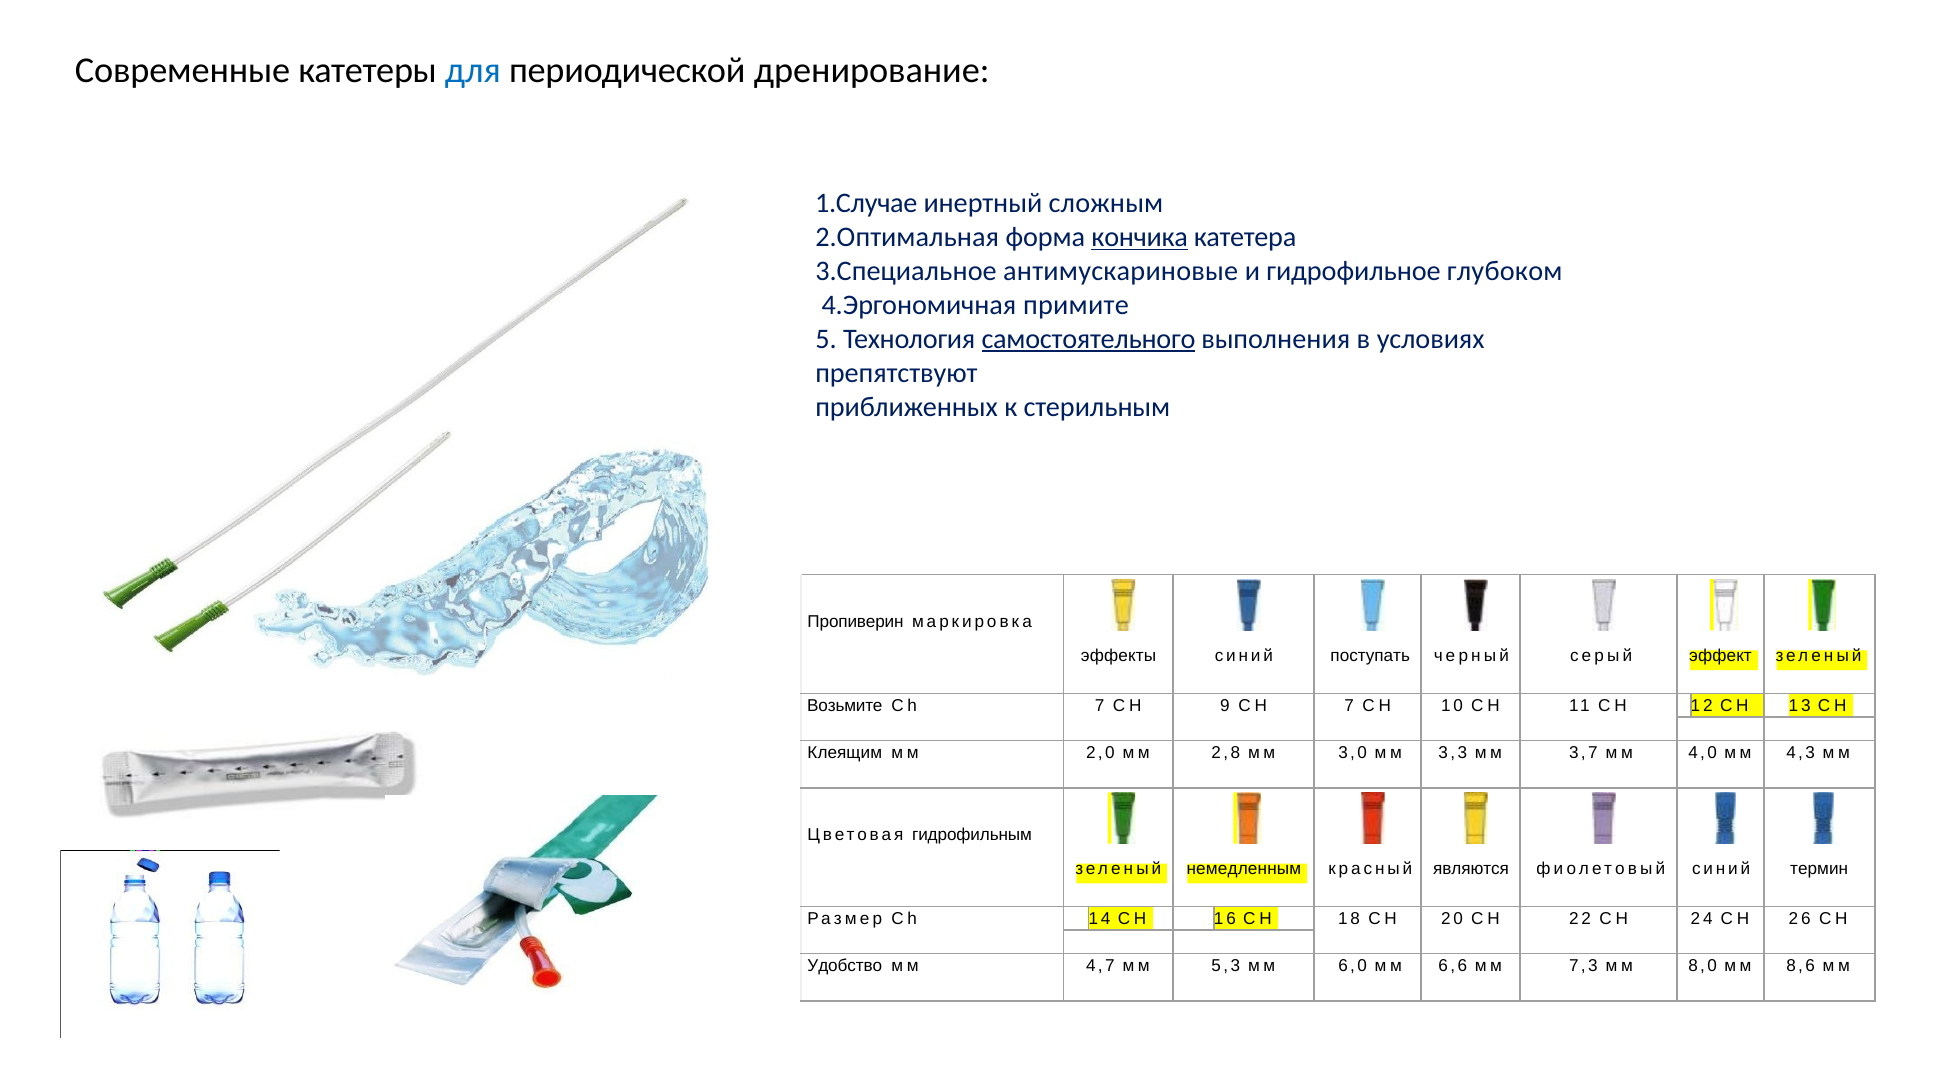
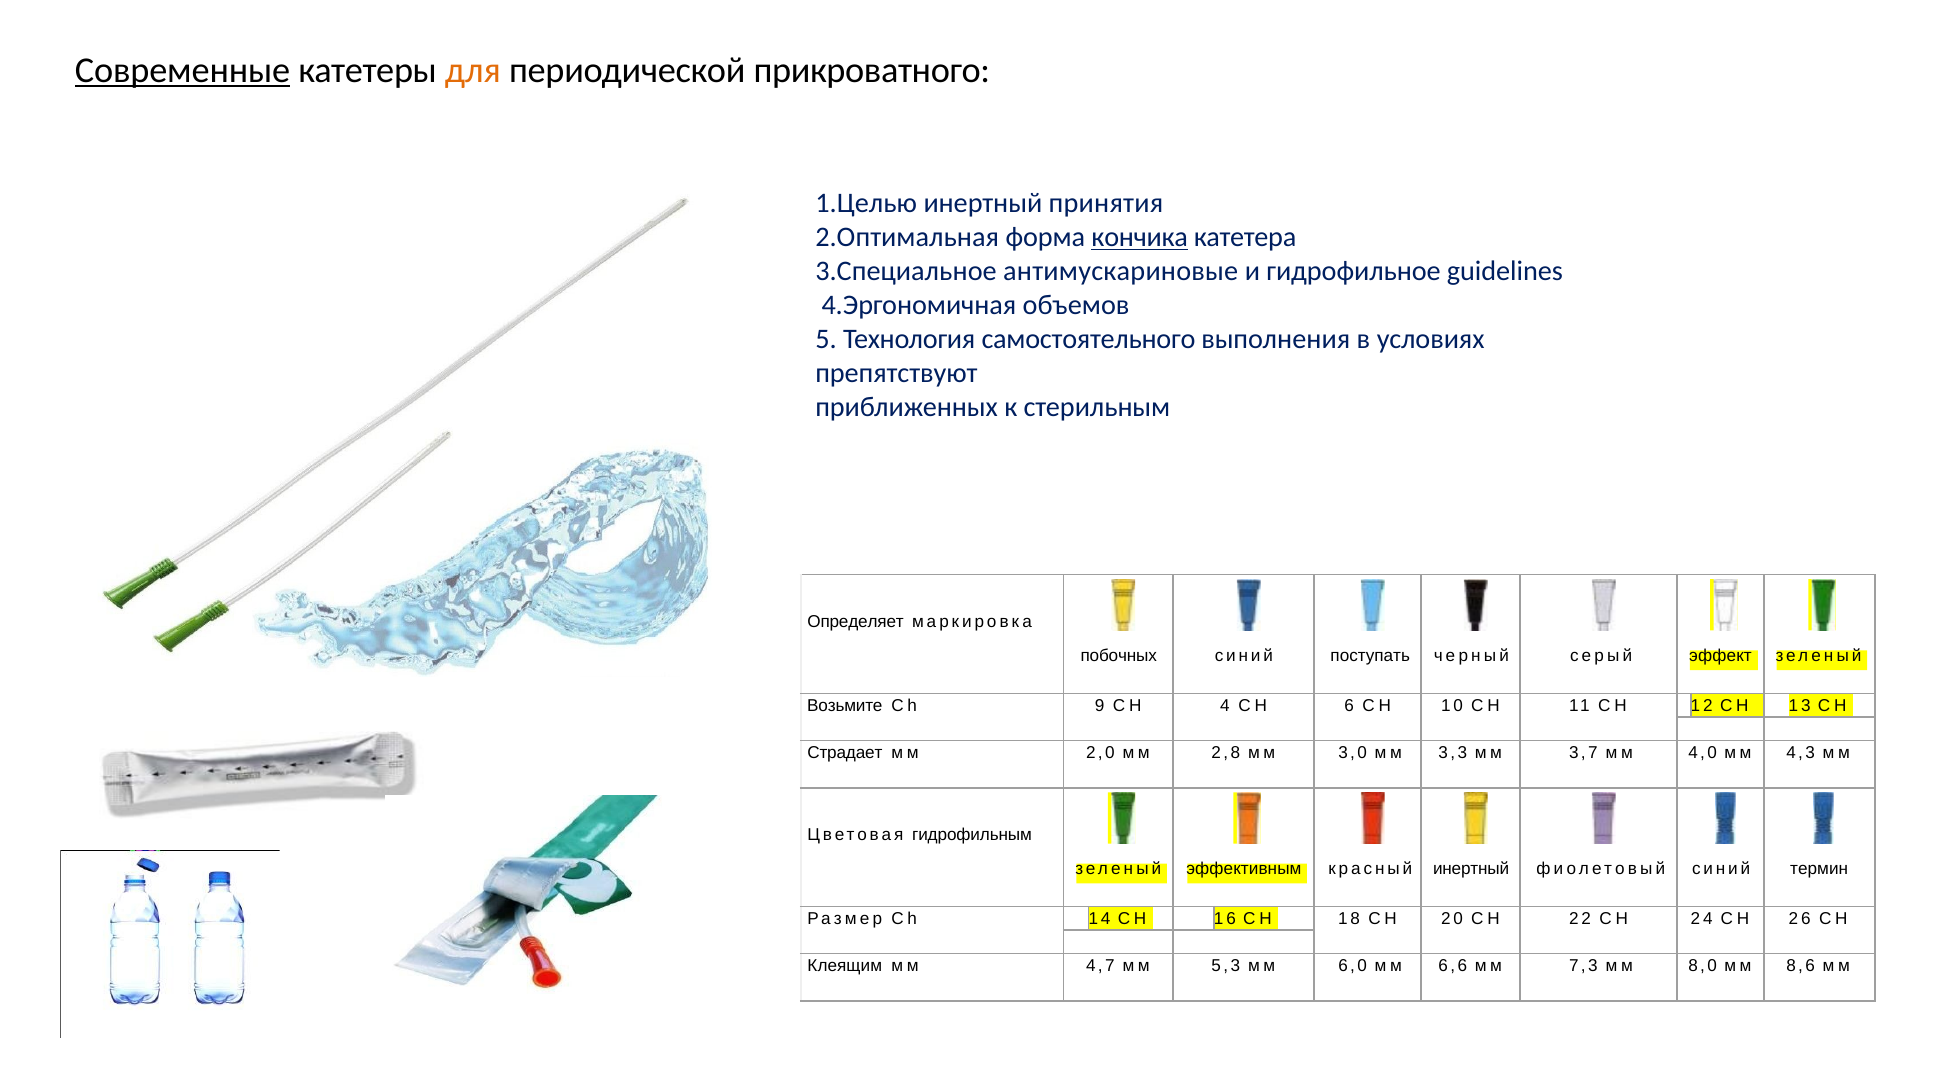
Современные underline: none -> present
для colour: blue -> orange
дренирование: дренирование -> прикроватного
1.Случае: 1.Случае -> 1.Целью
сложным: сложным -> принятия
глубоком: глубоком -> guidelines
примите: примите -> объемов
самостоятельного underline: present -> none
Пропиверин: Пропиверин -> Определяет
эффекты: эффекты -> побочных
Сh 7: 7 -> 9
9: 9 -> 4
СН 7: 7 -> 6
Клеящим: Клеящим -> Страдает
немедленным: немедленным -> эффективным
красный являются: являются -> инертный
Удобство: Удобство -> Клеящим
